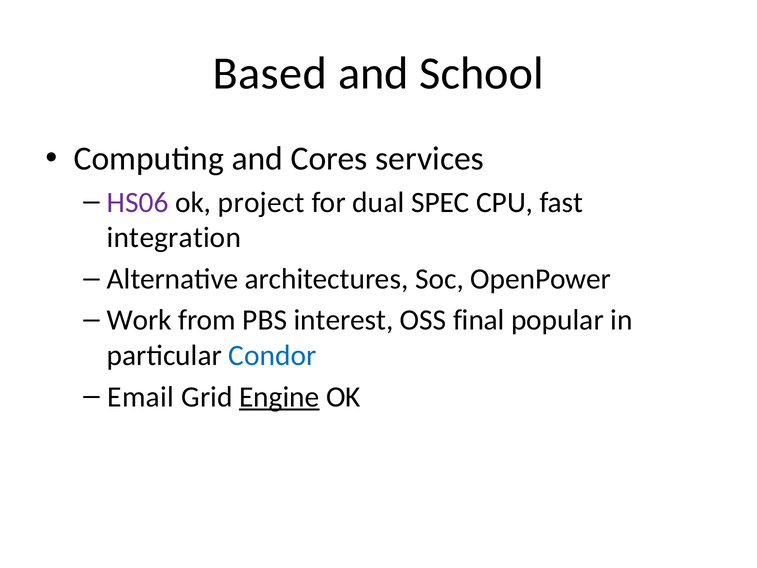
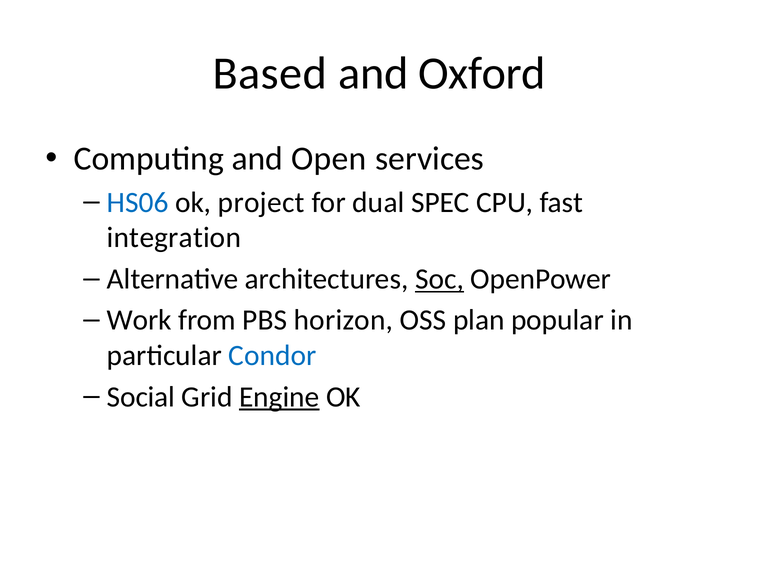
School: School -> Oxford
Cores: Cores -> Open
HS06 colour: purple -> blue
Soc underline: none -> present
interest: interest -> horizon
final: final -> plan
Email: Email -> Social
